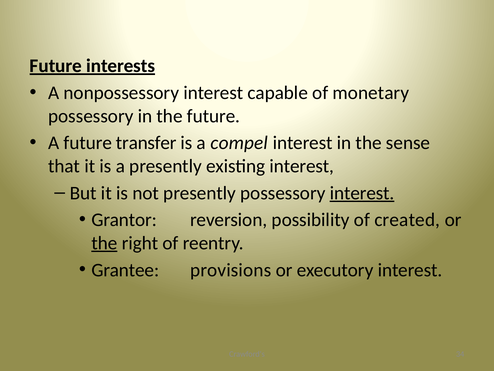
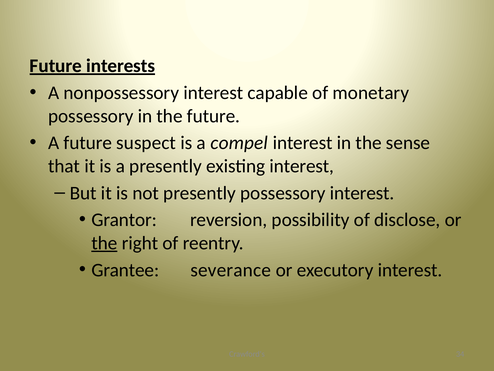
transfer: transfer -> suspect
interest at (362, 193) underline: present -> none
created: created -> disclose
provisions: provisions -> severance
